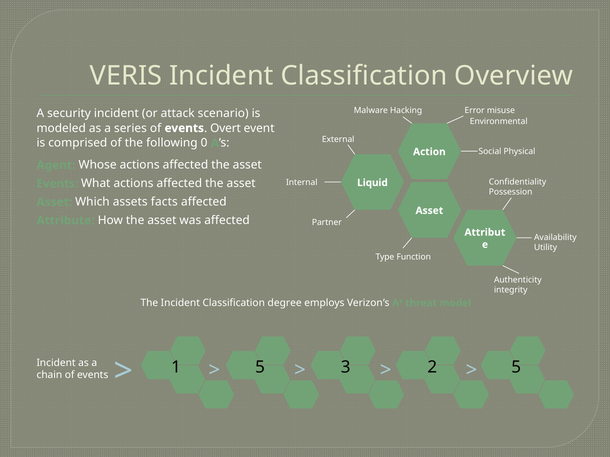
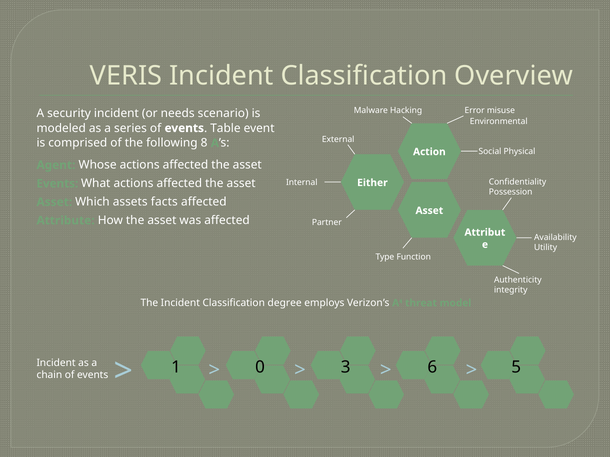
attack: attack -> needs
Overt: Overt -> Table
0: 0 -> 8
Liquid: Liquid -> Either
1 5: 5 -> 0
2: 2 -> 6
